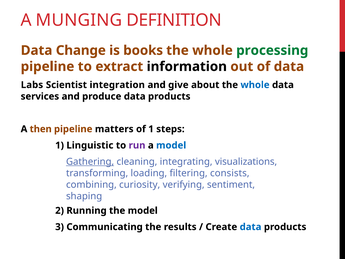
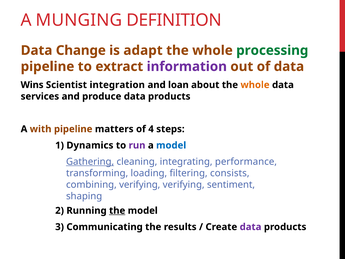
books: books -> adapt
information colour: black -> purple
Labs: Labs -> Wins
give: give -> loan
whole at (255, 85) colour: blue -> orange
then: then -> with
of 1: 1 -> 4
Linguistic: Linguistic -> Dynamics
visualizations: visualizations -> performance
combining curiosity: curiosity -> verifying
the at (117, 210) underline: none -> present
data at (251, 227) colour: blue -> purple
